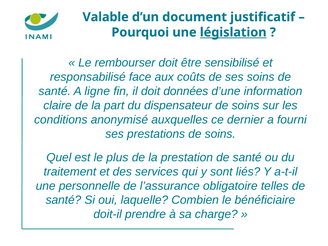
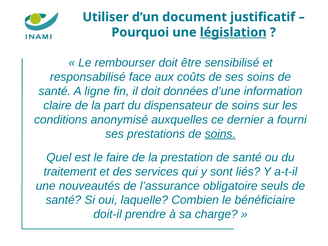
Valable: Valable -> Utiliser
soins at (220, 134) underline: none -> present
plus: plus -> faire
personnelle: personnelle -> nouveautés
telles: telles -> seuls
